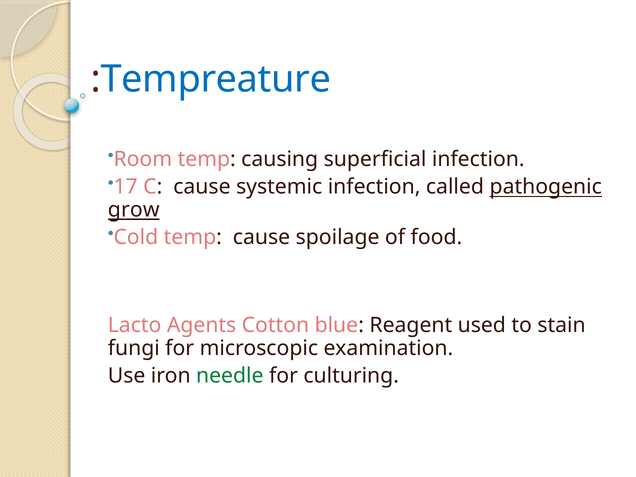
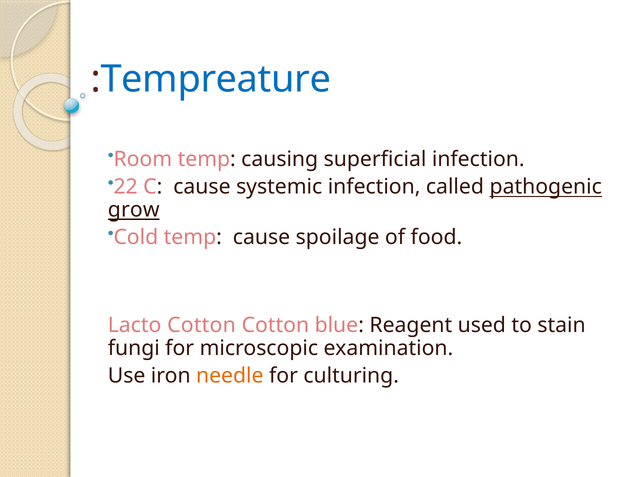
17: 17 -> 22
Lacto Agents: Agents -> Cotton
needle colour: green -> orange
